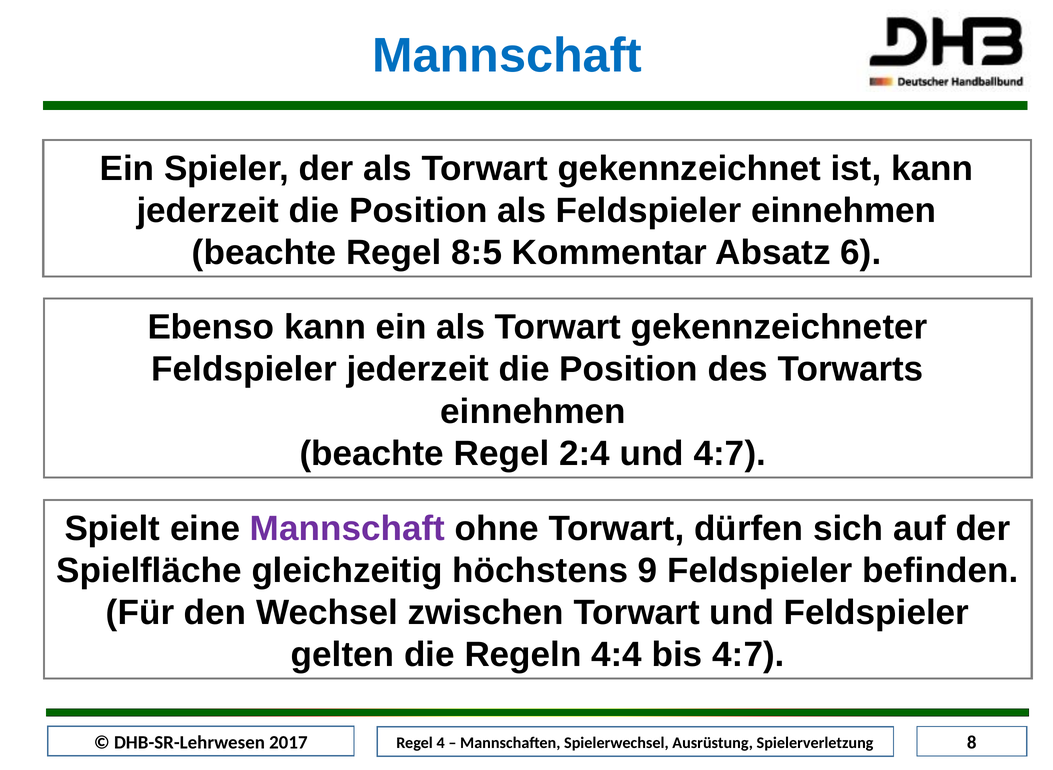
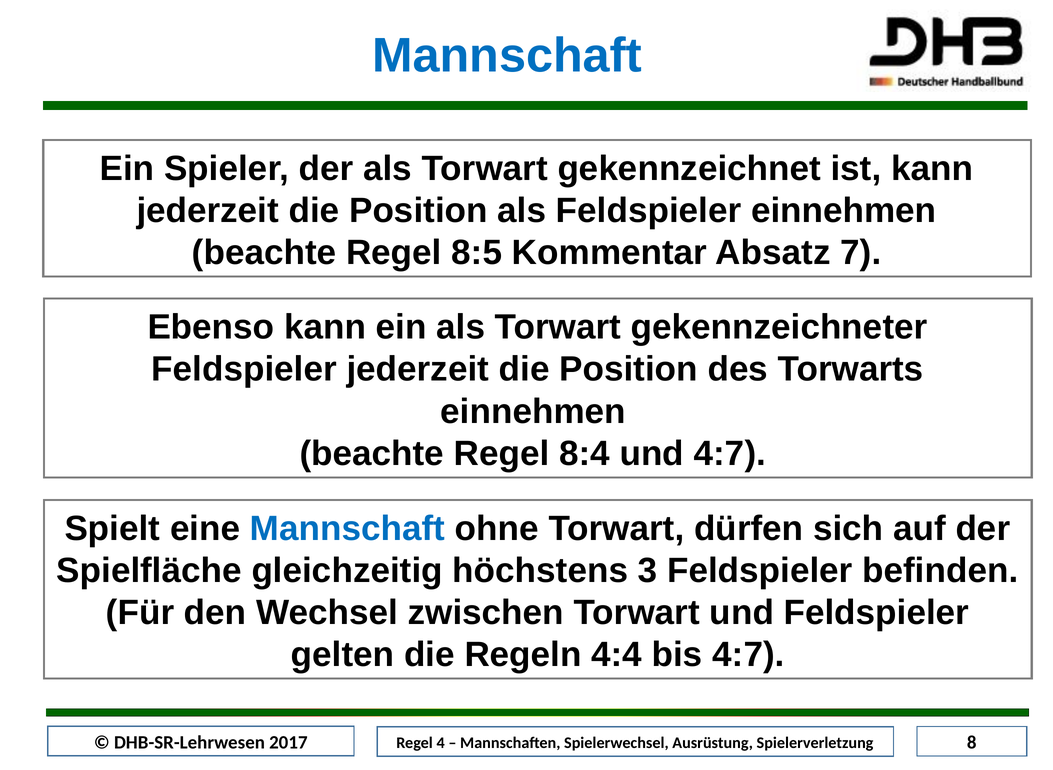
6: 6 -> 7
2:4: 2:4 -> 8:4
Mannschaft at (348, 528) colour: purple -> blue
9: 9 -> 3
